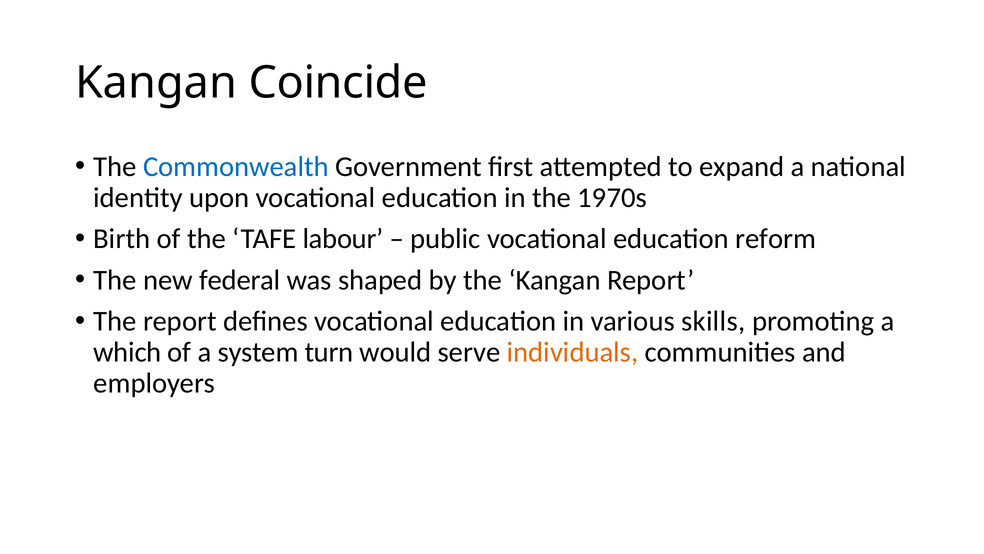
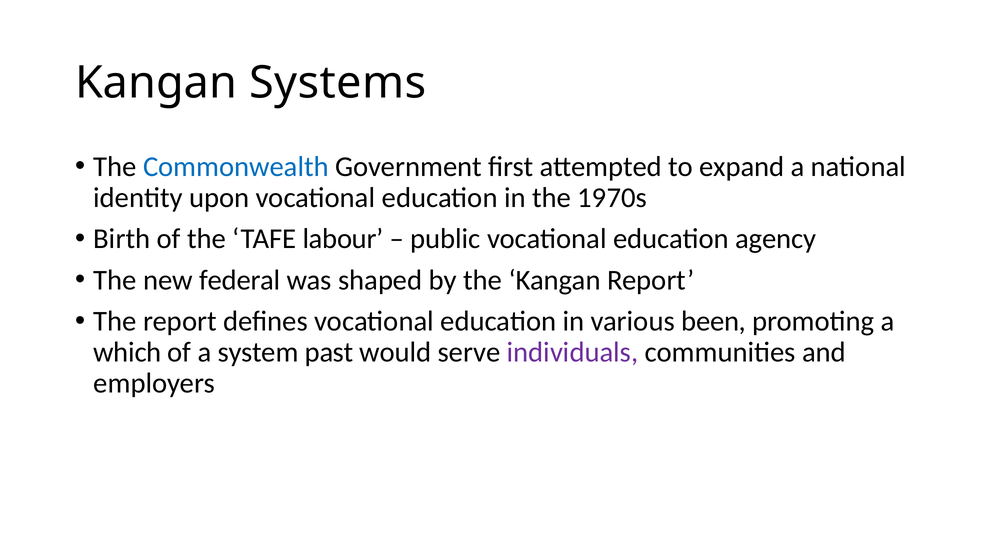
Coincide: Coincide -> Systems
reform: reform -> agency
skills: skills -> been
turn: turn -> past
individuals colour: orange -> purple
